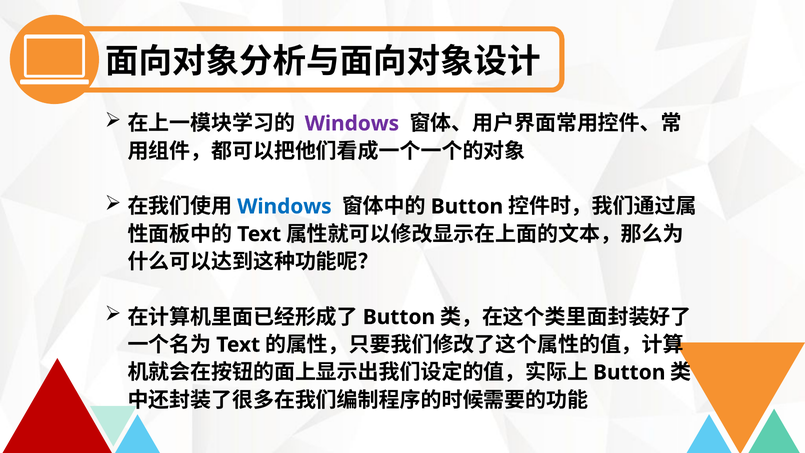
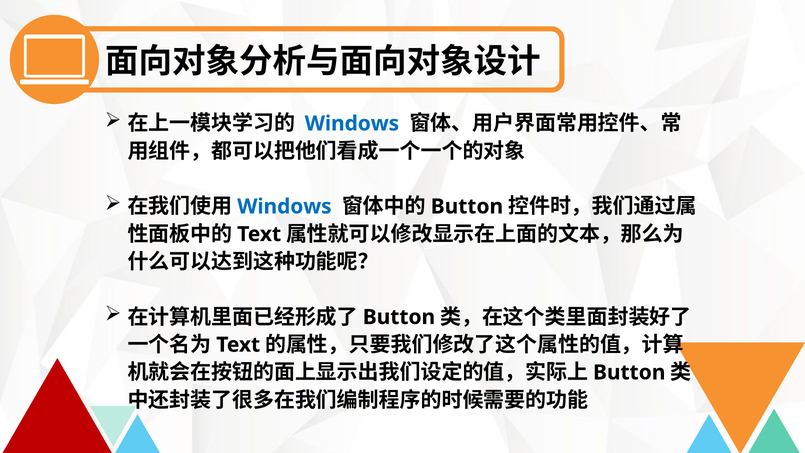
Windows at (352, 124) colour: purple -> blue
